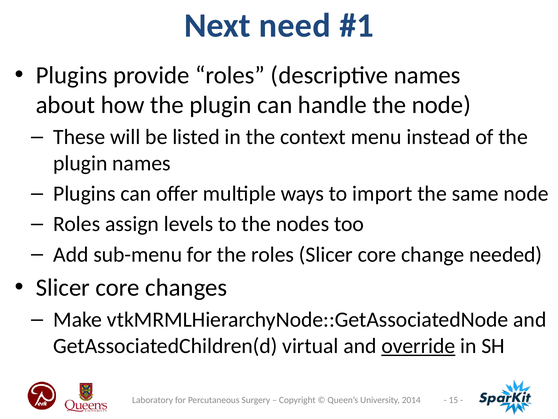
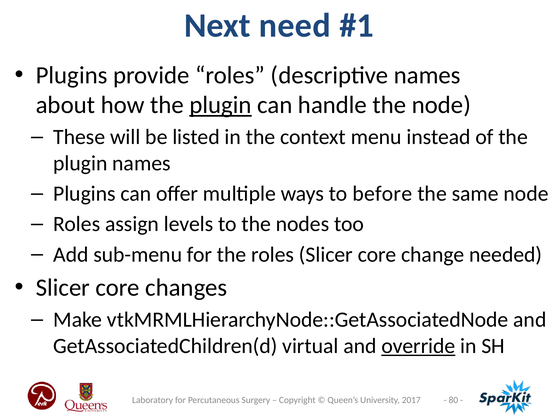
plugin at (220, 105) underline: none -> present
import: import -> before
15: 15 -> 80
2014: 2014 -> 2017
